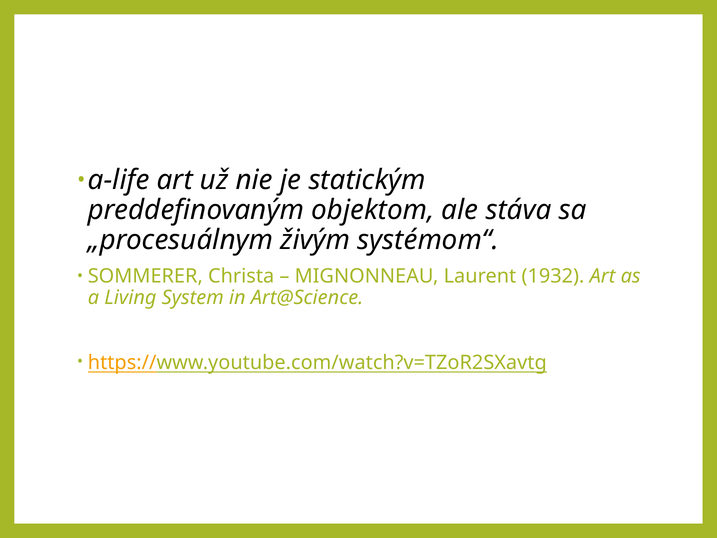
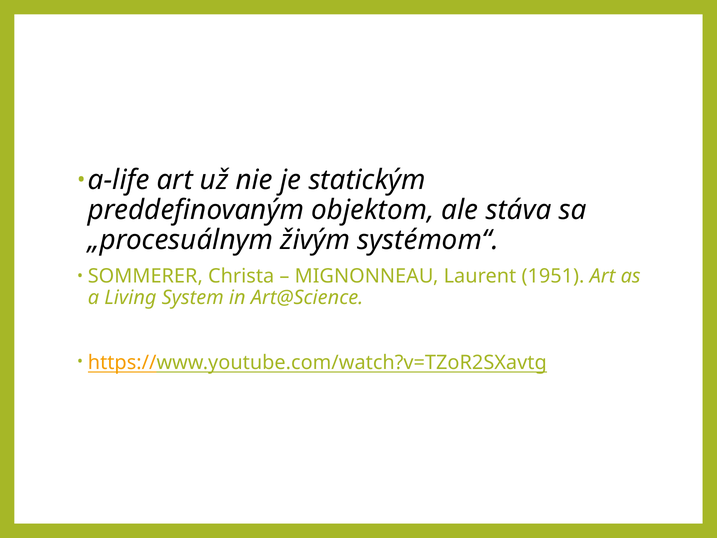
1932: 1932 -> 1951
